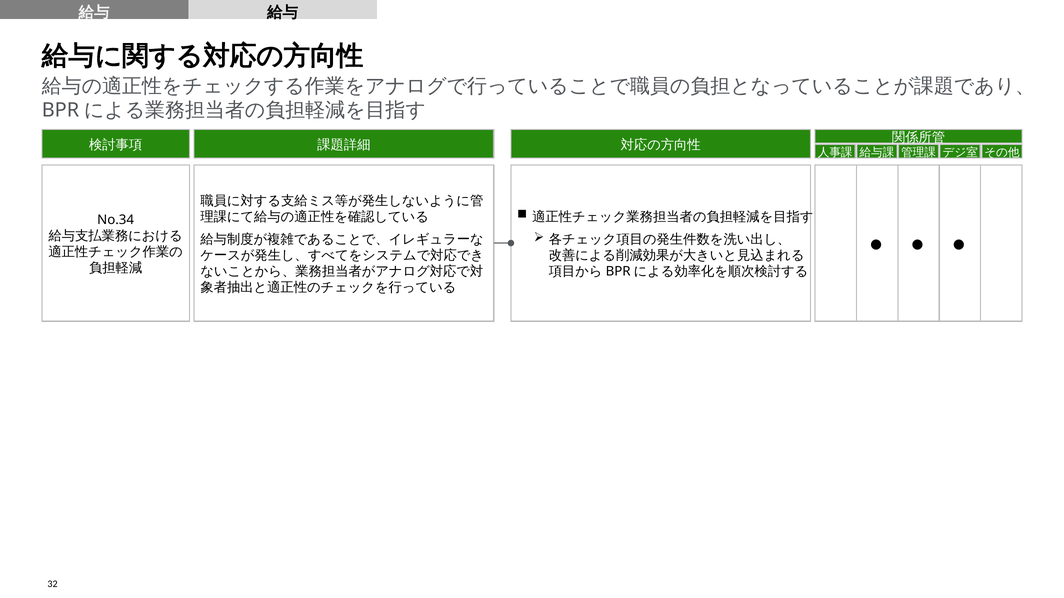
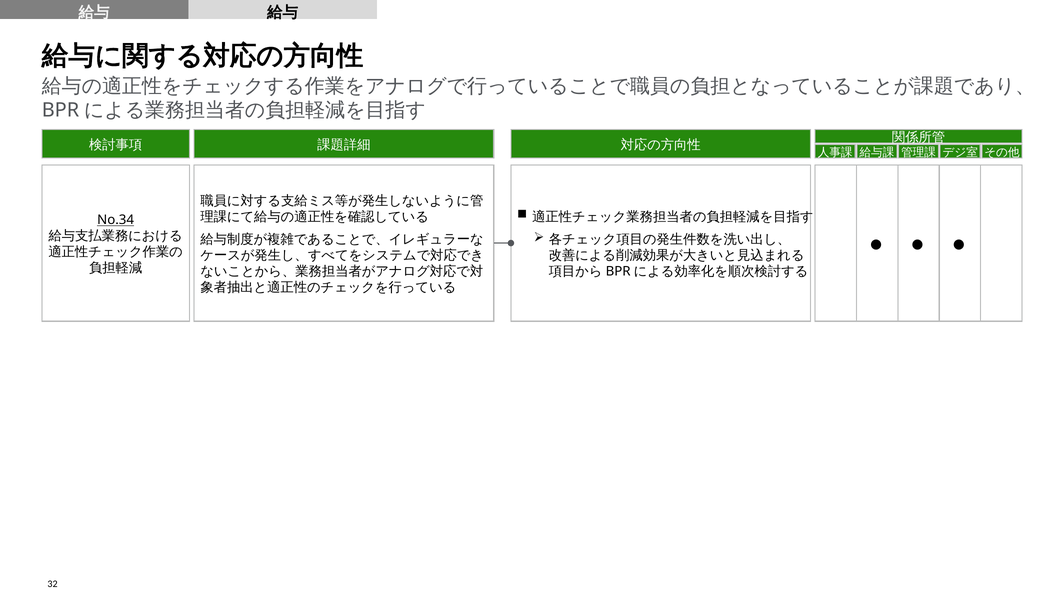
No.34 underline: none -> present
